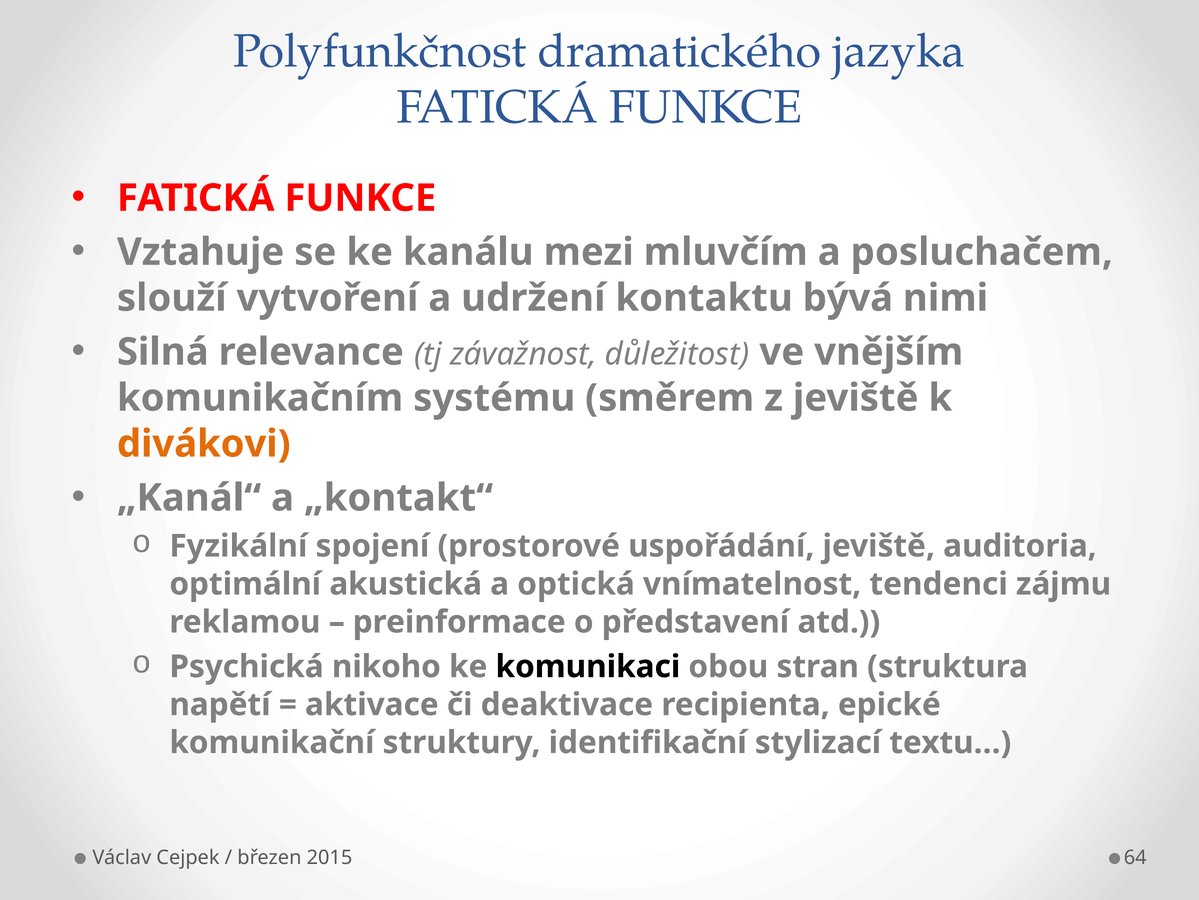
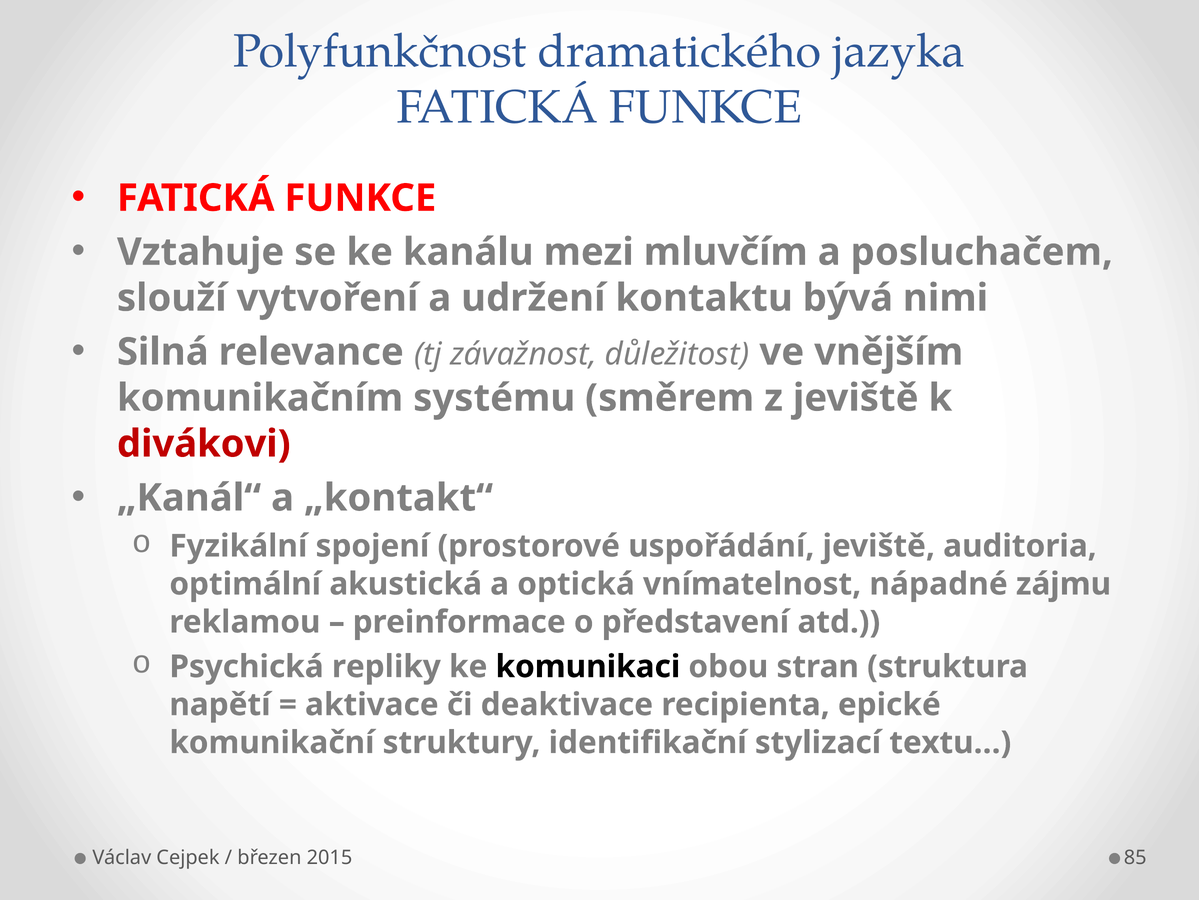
divákovi colour: orange -> red
tendenci: tendenci -> nápadné
nikoho: nikoho -> repliky
64: 64 -> 85
